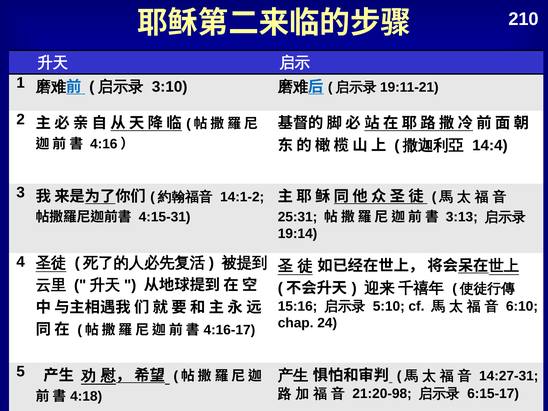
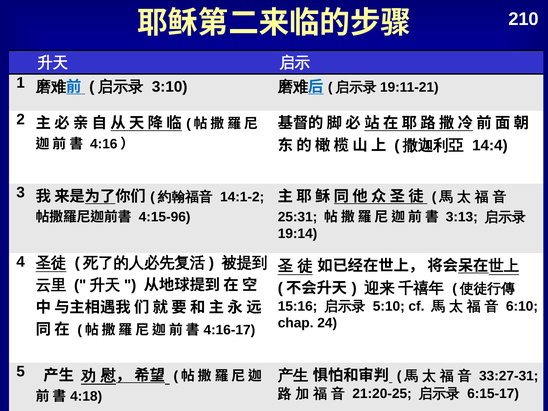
4:15-31: 4:15-31 -> 4:15-96
14:27-31: 14:27-31 -> 33:27-31
21:20-98: 21:20-98 -> 21:20-25
